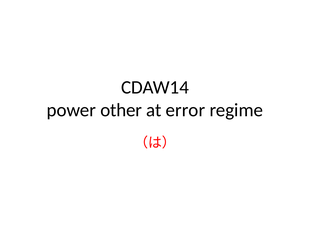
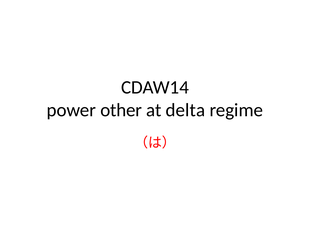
error: error -> delta
